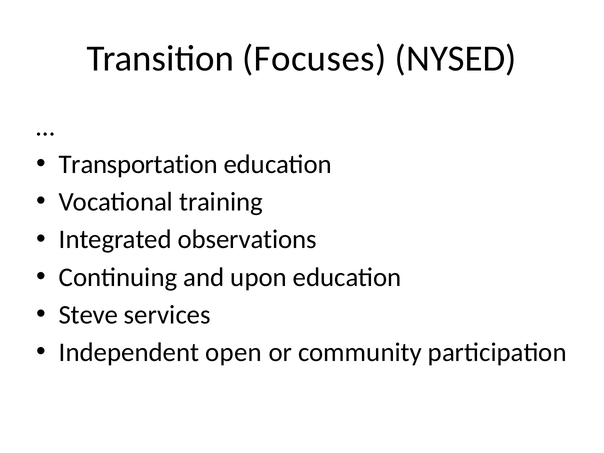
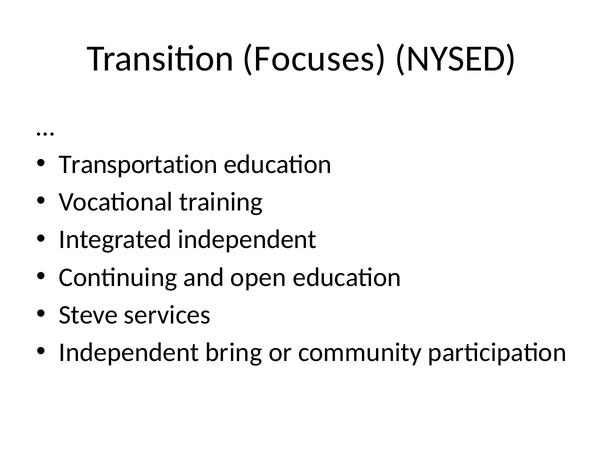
Integrated observations: observations -> independent
upon: upon -> open
open: open -> bring
